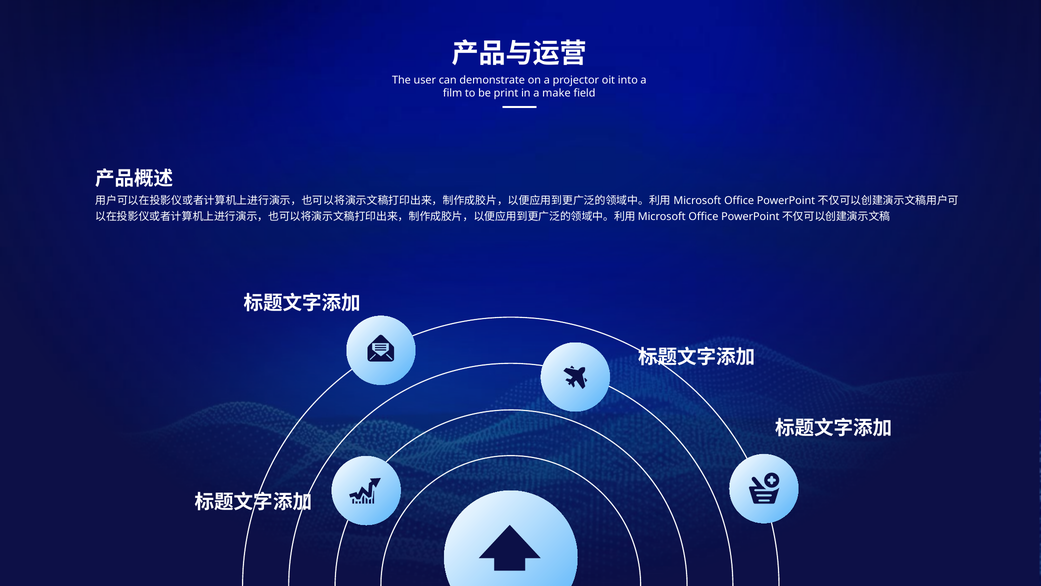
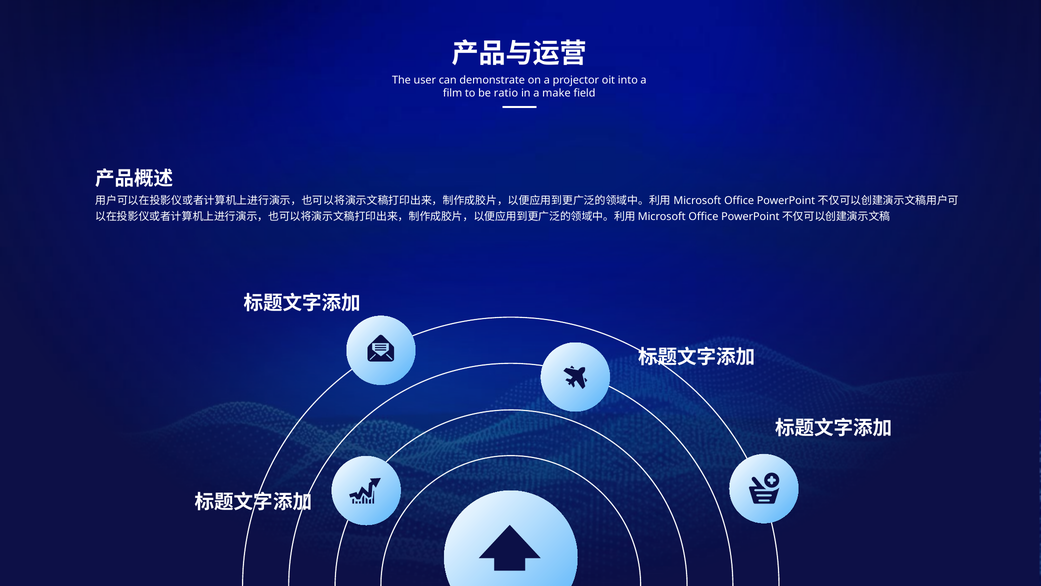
print: print -> ratio
